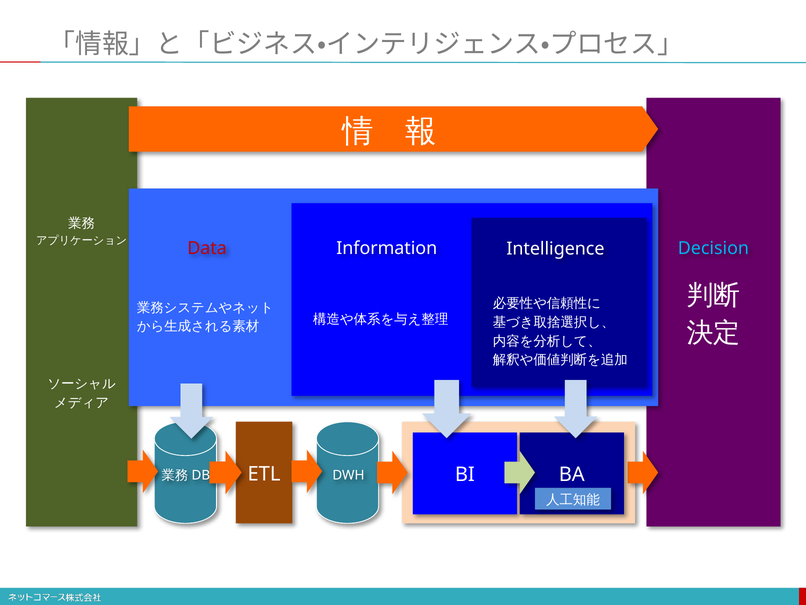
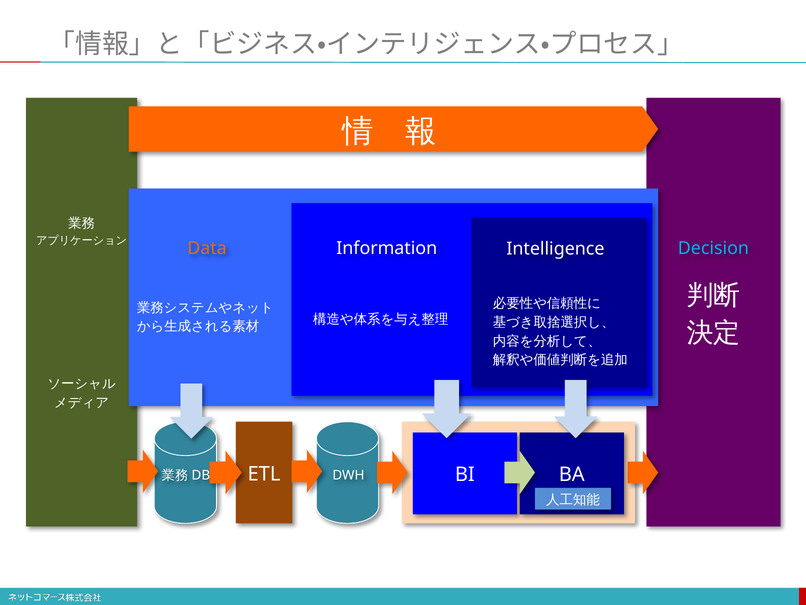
Data colour: red -> orange
